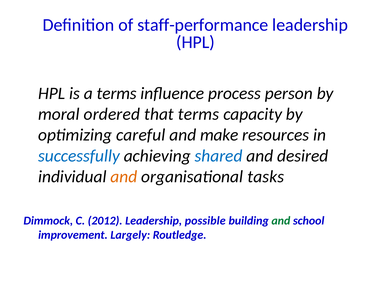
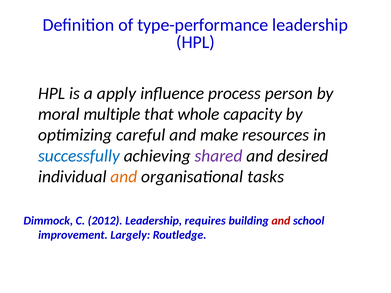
staff-performance: staff-performance -> type-performance
a terms: terms -> apply
ordered: ordered -> multiple
that terms: terms -> whole
shared colour: blue -> purple
possible: possible -> requires
and at (281, 221) colour: green -> red
